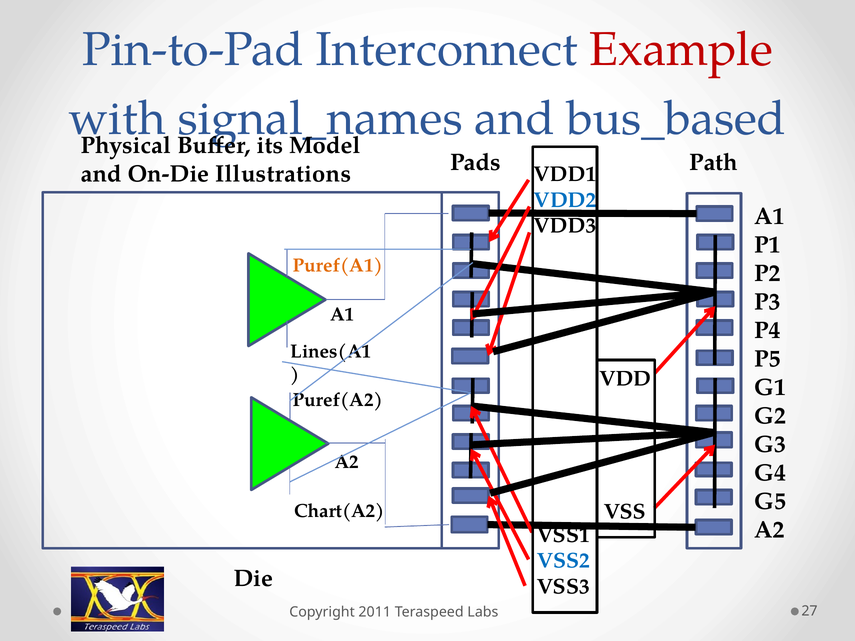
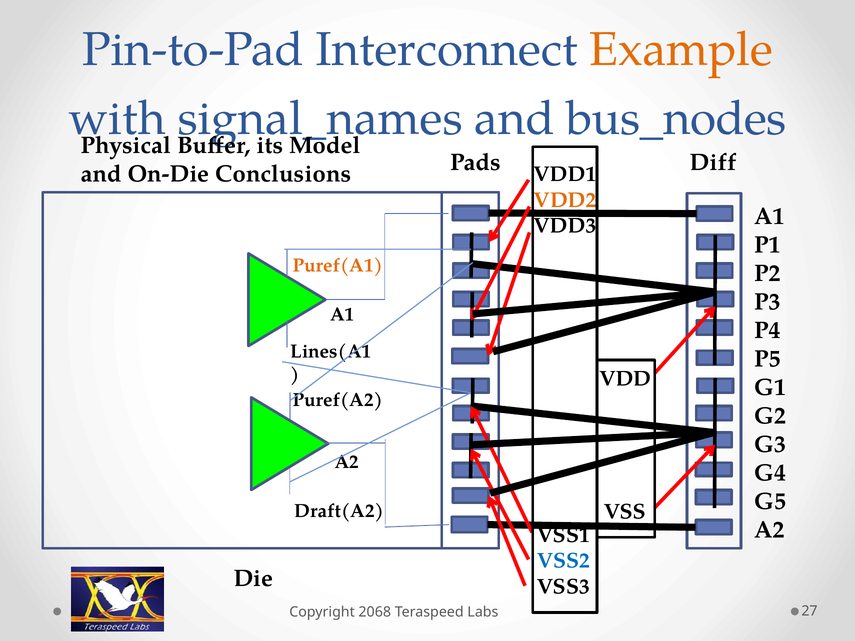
Example colour: red -> orange
bus_based: bus_based -> bus_nodes
Illustrations: Illustrations -> Conclusions
Path: Path -> Diff
VDD2 colour: blue -> orange
Chart(A2: Chart(A2 -> Draft(A2
2011: 2011 -> 2068
